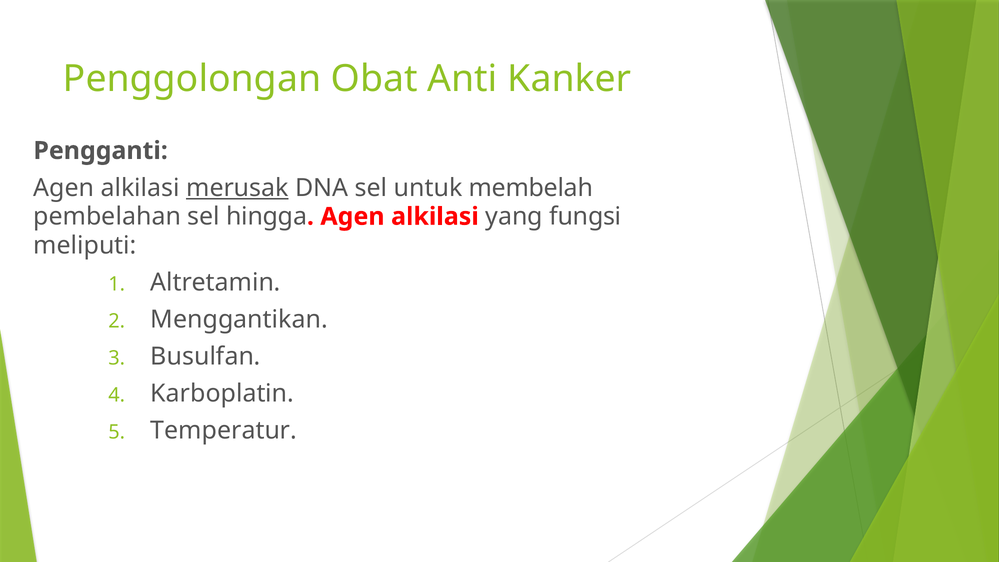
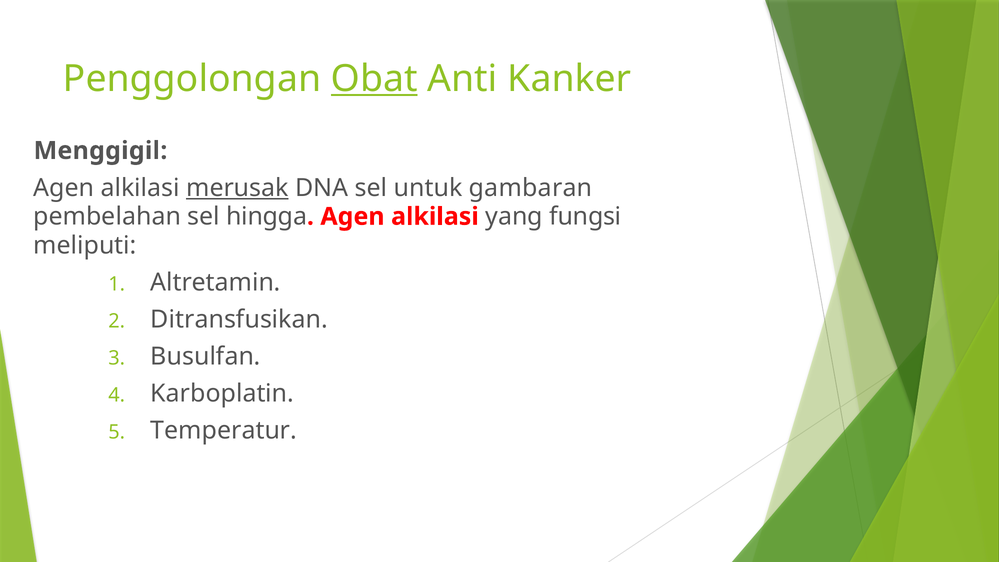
Obat underline: none -> present
Pengganti: Pengganti -> Menggigil
membelah: membelah -> gambaran
Menggantikan: Menggantikan -> Ditransfusikan
